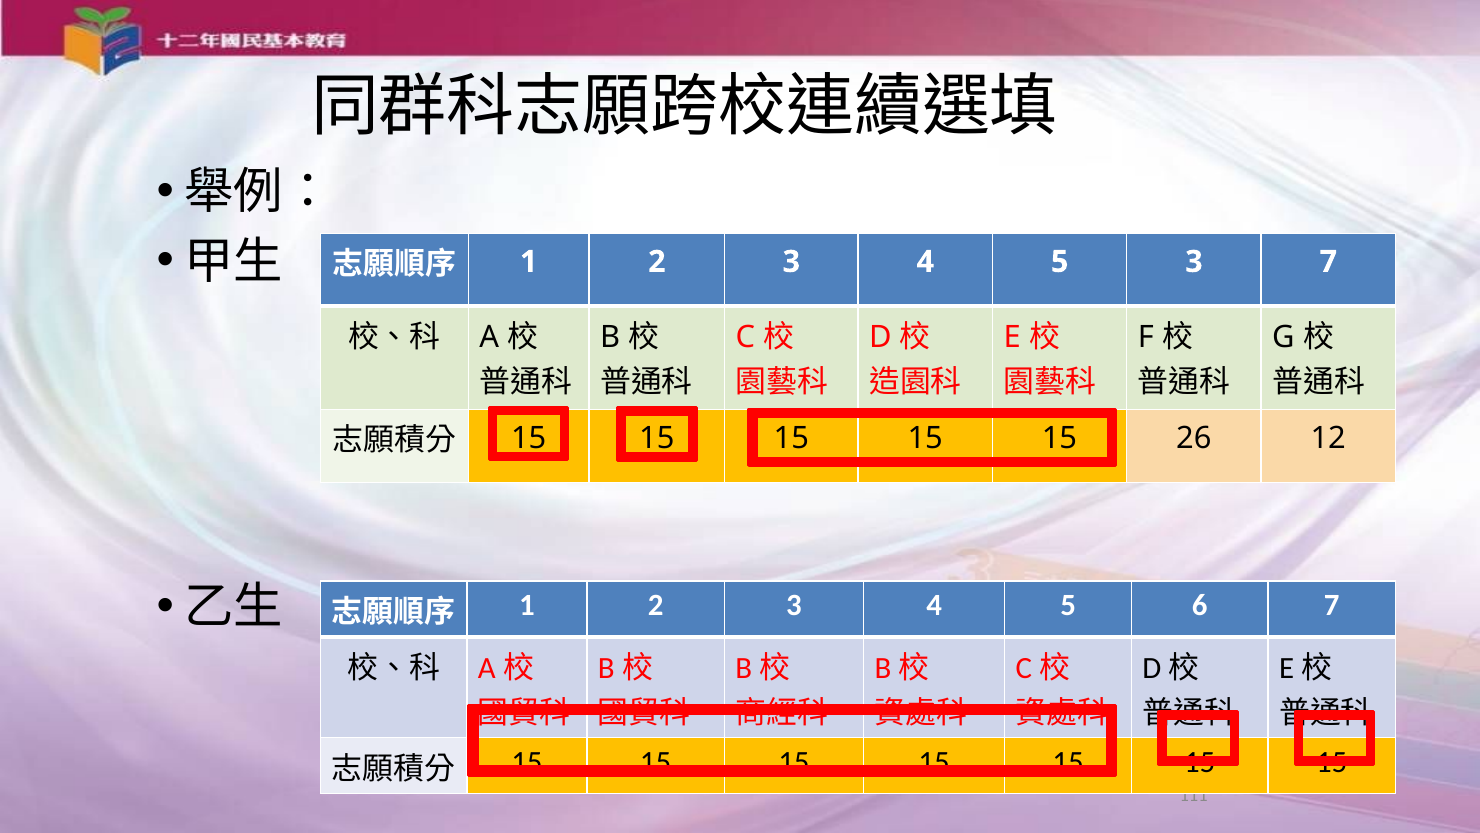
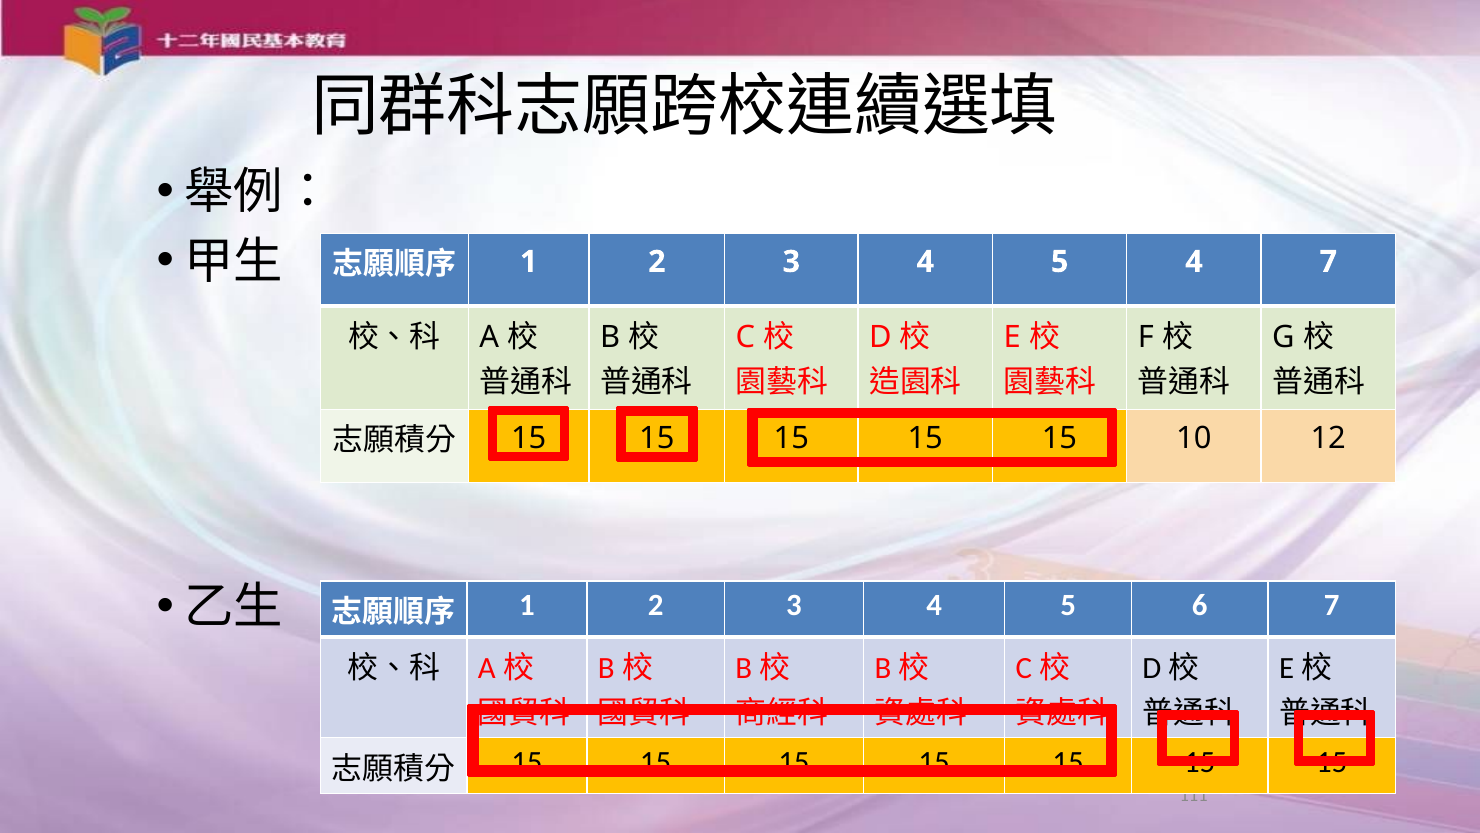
5 3: 3 -> 4
26: 26 -> 10
